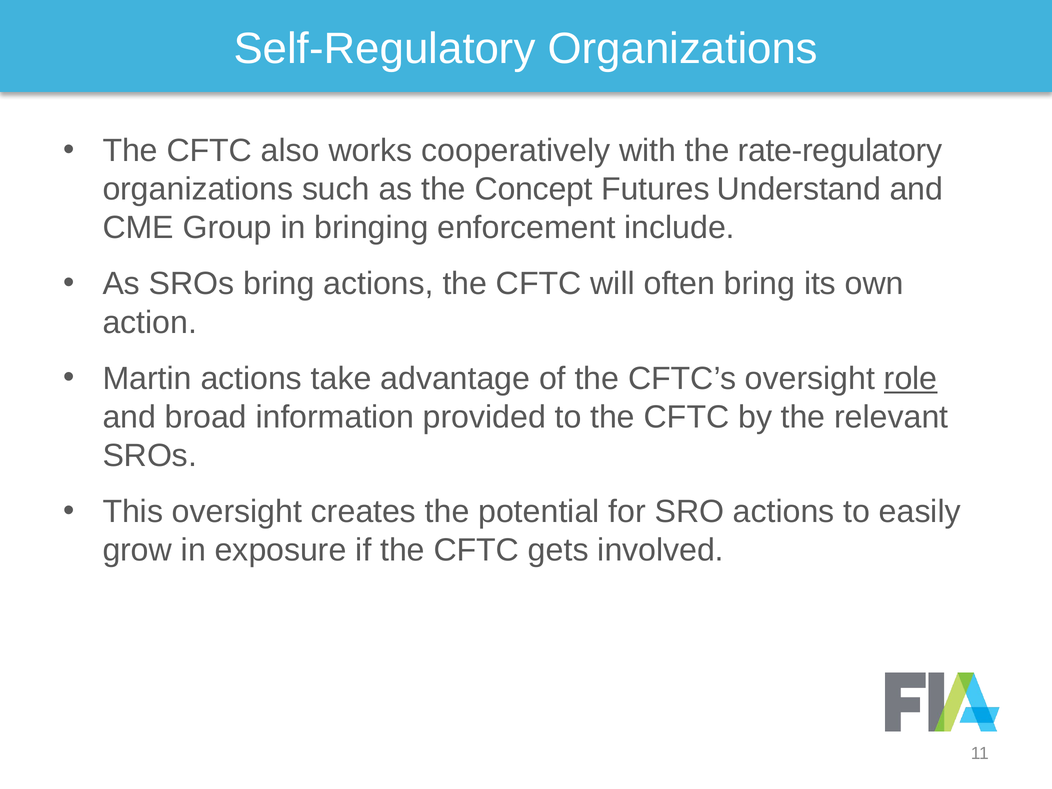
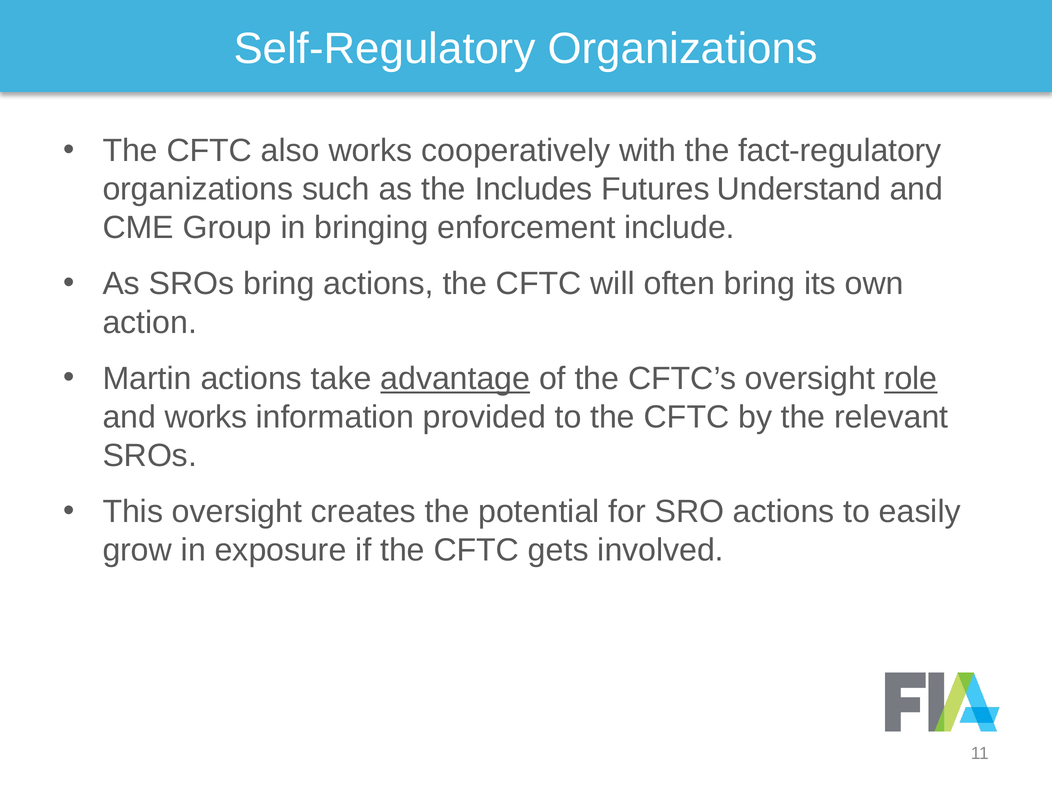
rate-regulatory: rate-regulatory -> fact-regulatory
Concept: Concept -> Includes
advantage underline: none -> present
and broad: broad -> works
